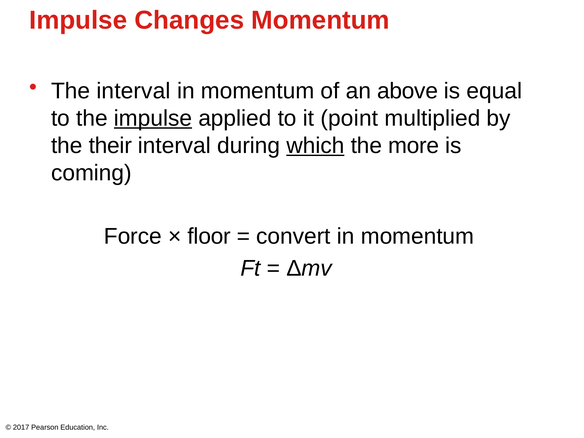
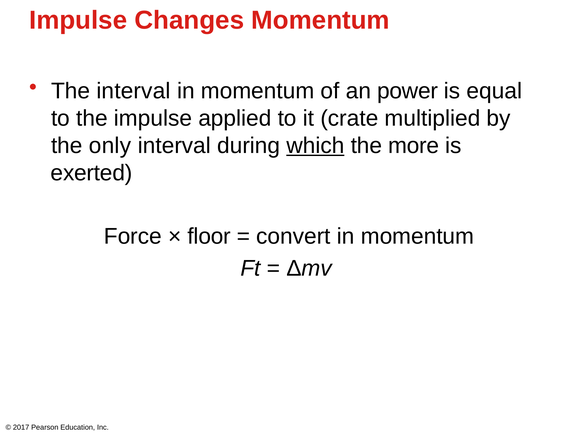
above: above -> power
impulse at (153, 118) underline: present -> none
point: point -> crate
their: their -> only
coming: coming -> exerted
